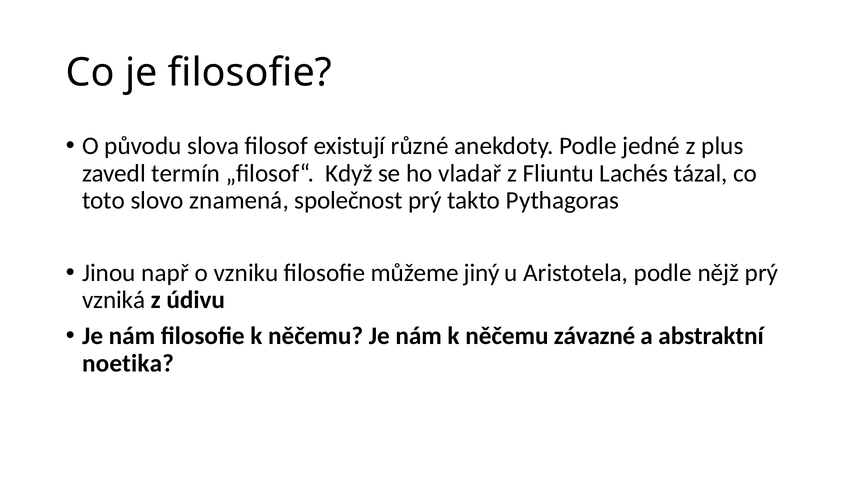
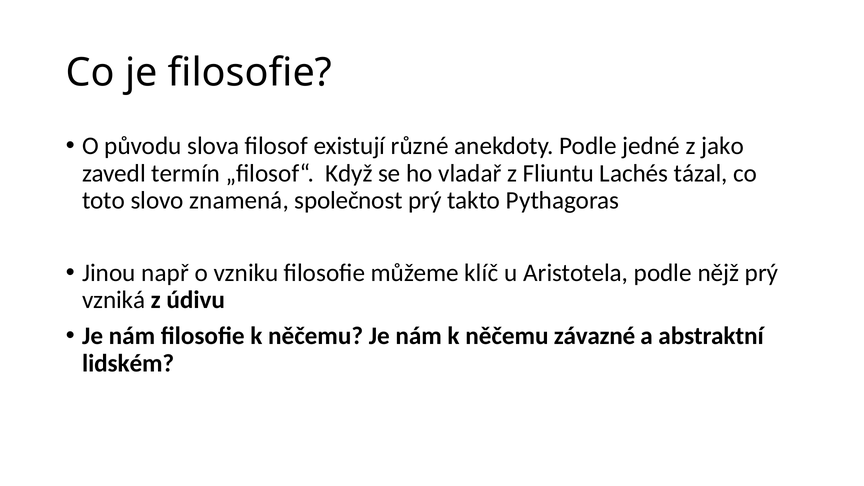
plus: plus -> jako
jiný: jiný -> klíč
noetika: noetika -> lidském
